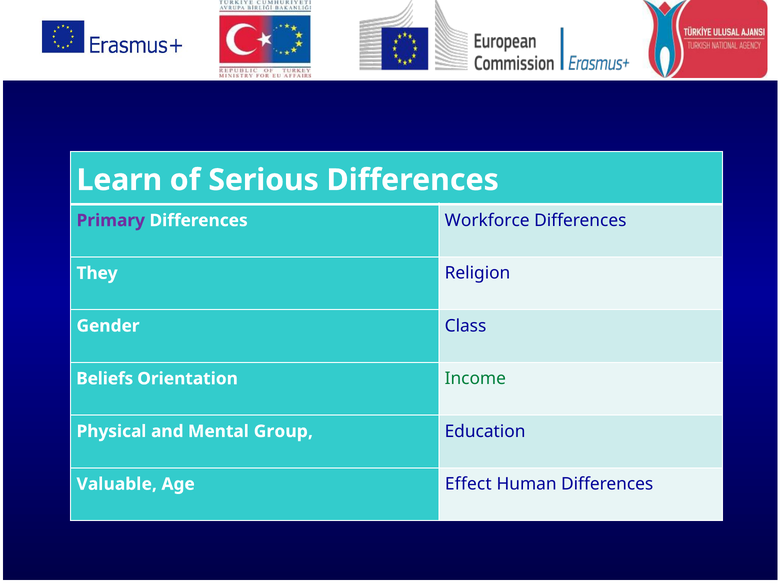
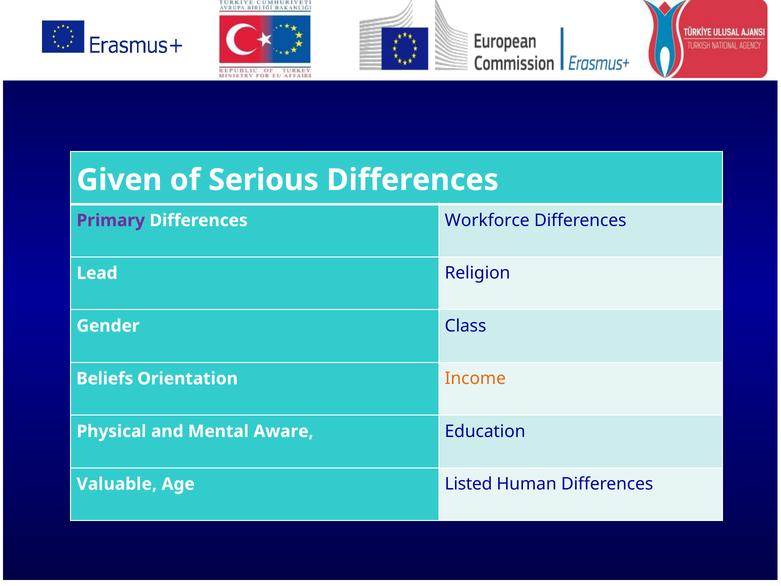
Learn: Learn -> Given
They: They -> Lead
Income colour: green -> orange
Group: Group -> Aware
Effect: Effect -> Listed
